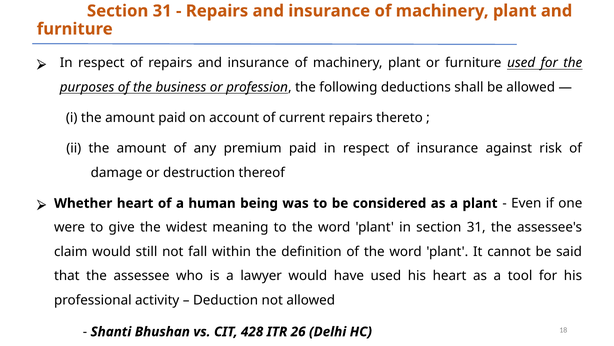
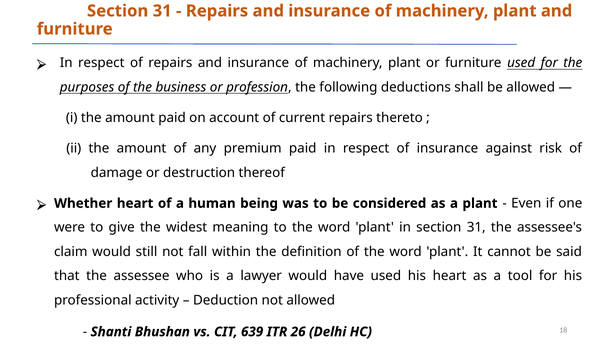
428: 428 -> 639
